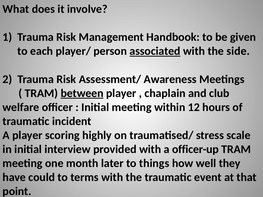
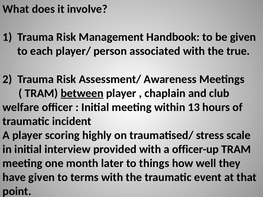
associated underline: present -> none
side: side -> true
12: 12 -> 13
have could: could -> given
